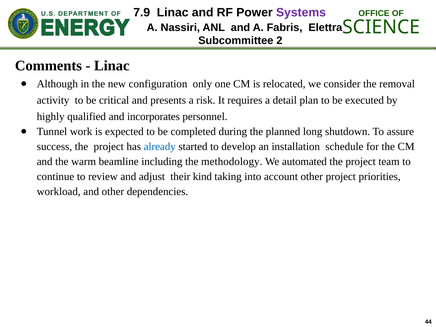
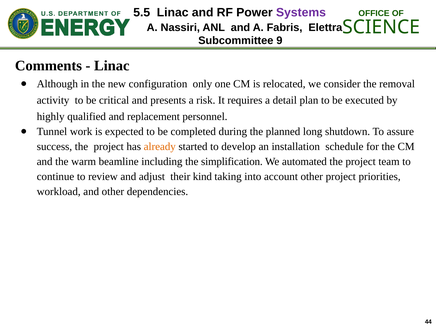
7.9: 7.9 -> 5.5
2: 2 -> 9
incorporates: incorporates -> replacement
already colour: blue -> orange
methodology: methodology -> simplification
